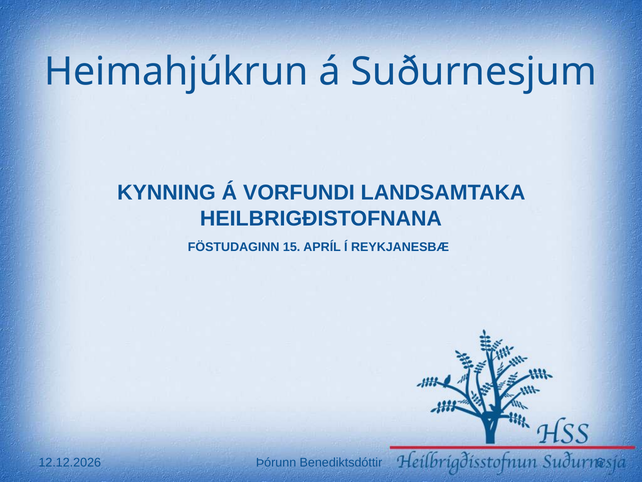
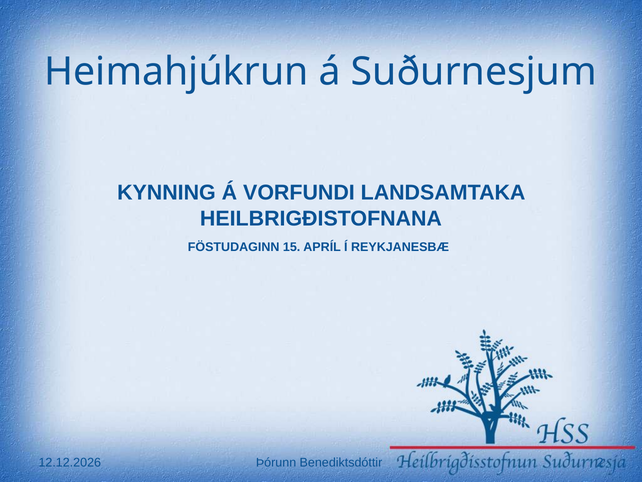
6: 6 -> 2
